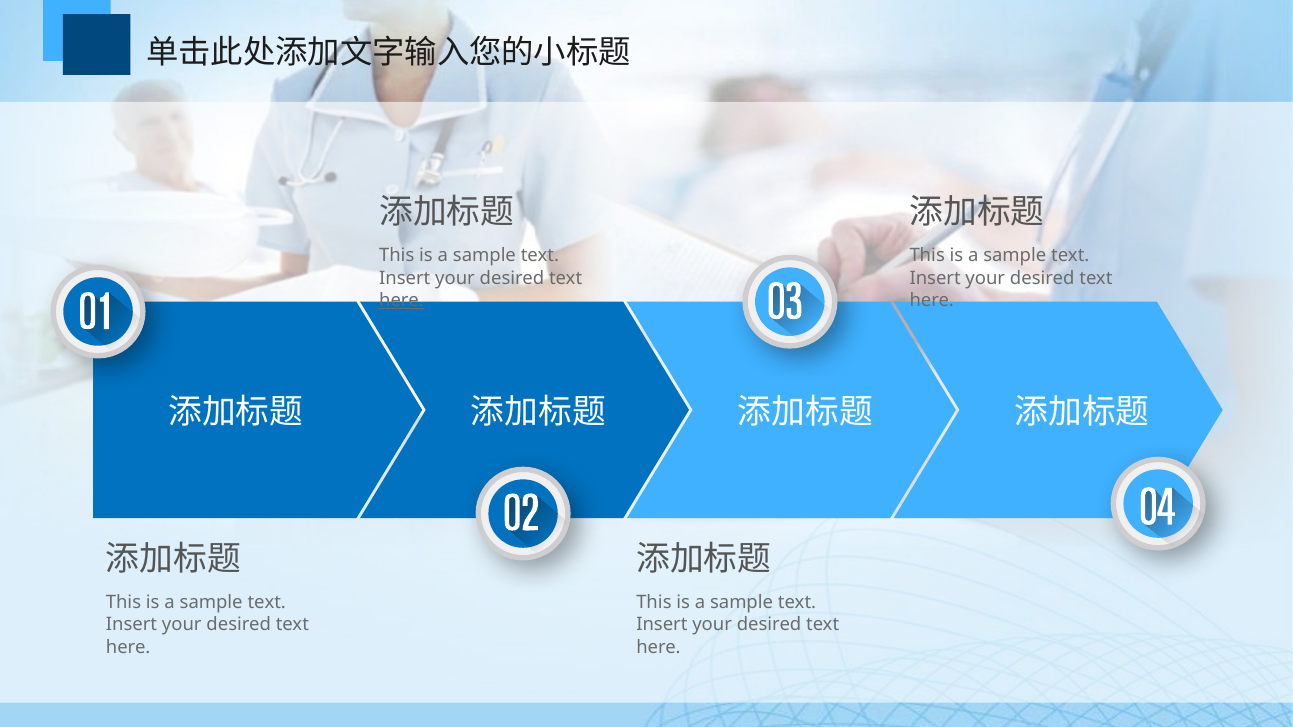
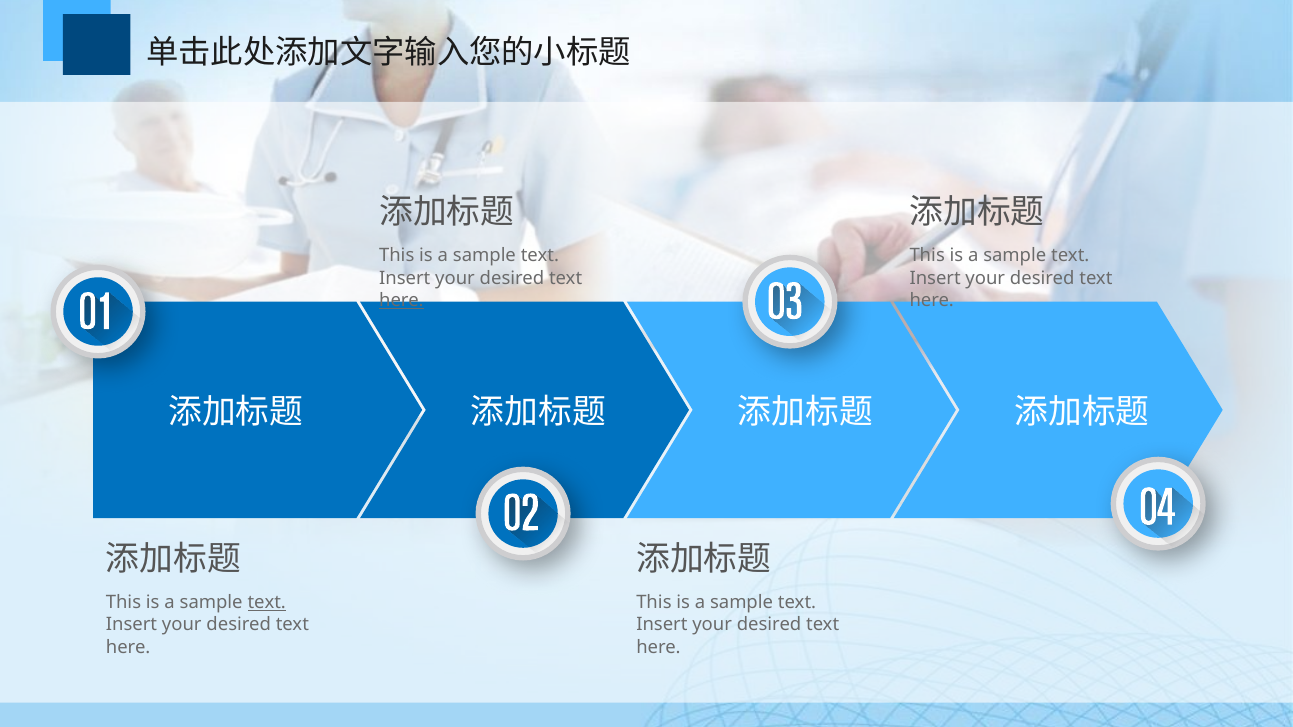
text at (267, 603) underline: none -> present
